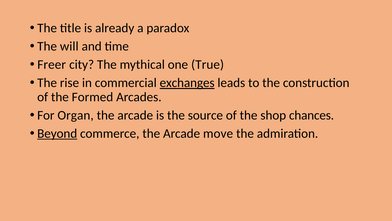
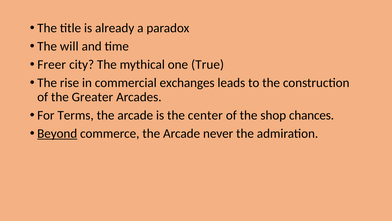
exchanges underline: present -> none
Formed: Formed -> Greater
Organ: Organ -> Terms
source: source -> center
move: move -> never
